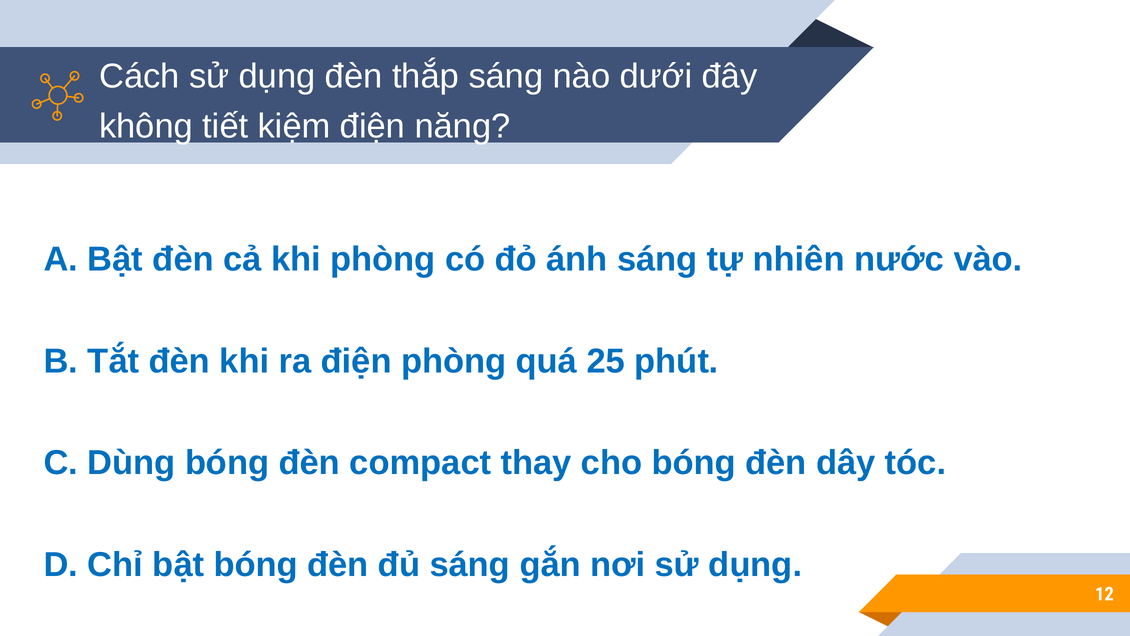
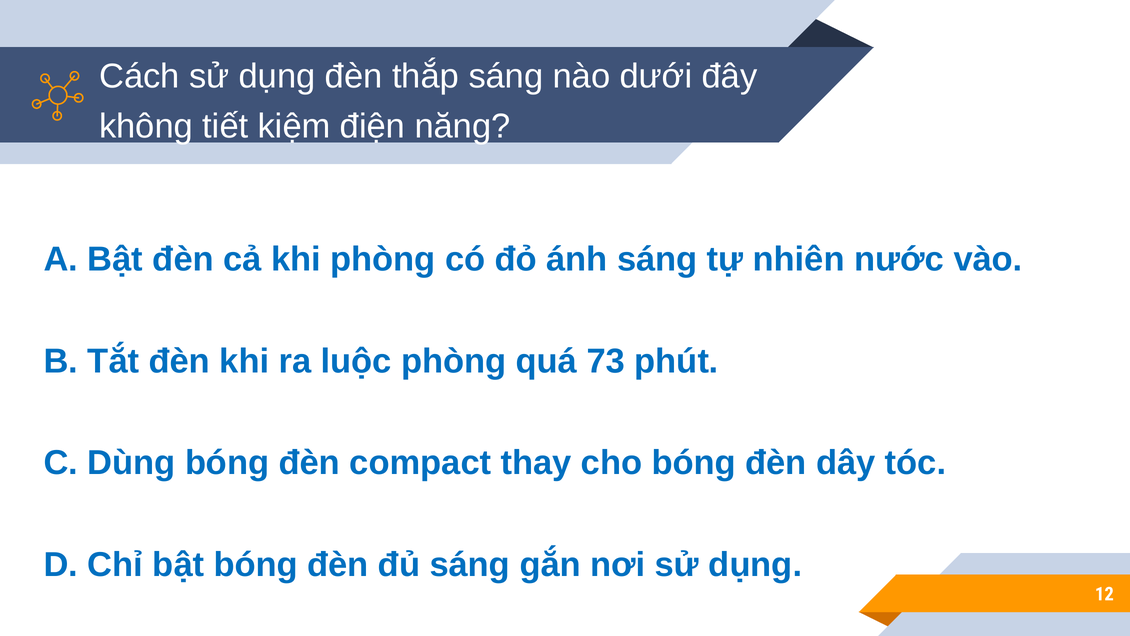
ra điện: điện -> luộc
25: 25 -> 73
